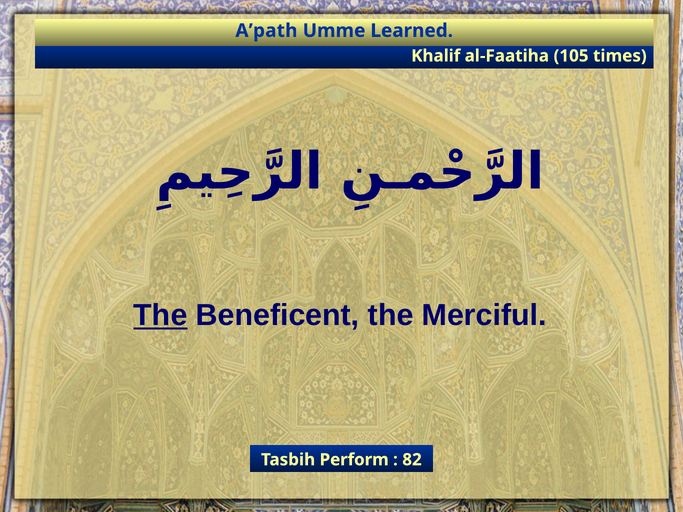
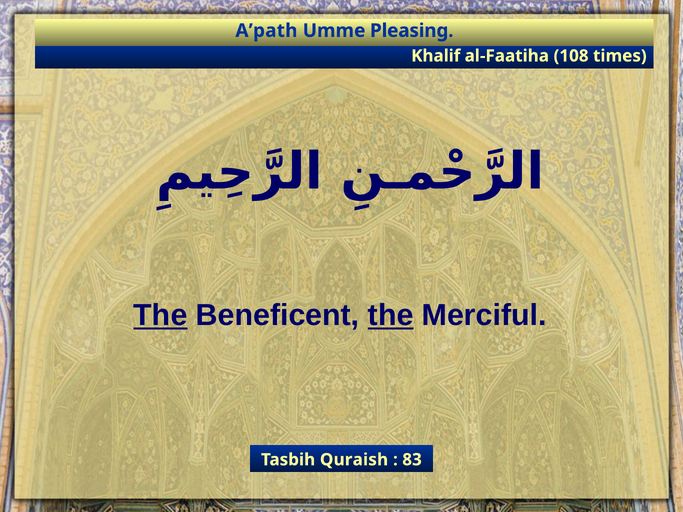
Learned: Learned -> Pleasing
105: 105 -> 108
the at (391, 316) underline: none -> present
Perform: Perform -> Quraish
82: 82 -> 83
